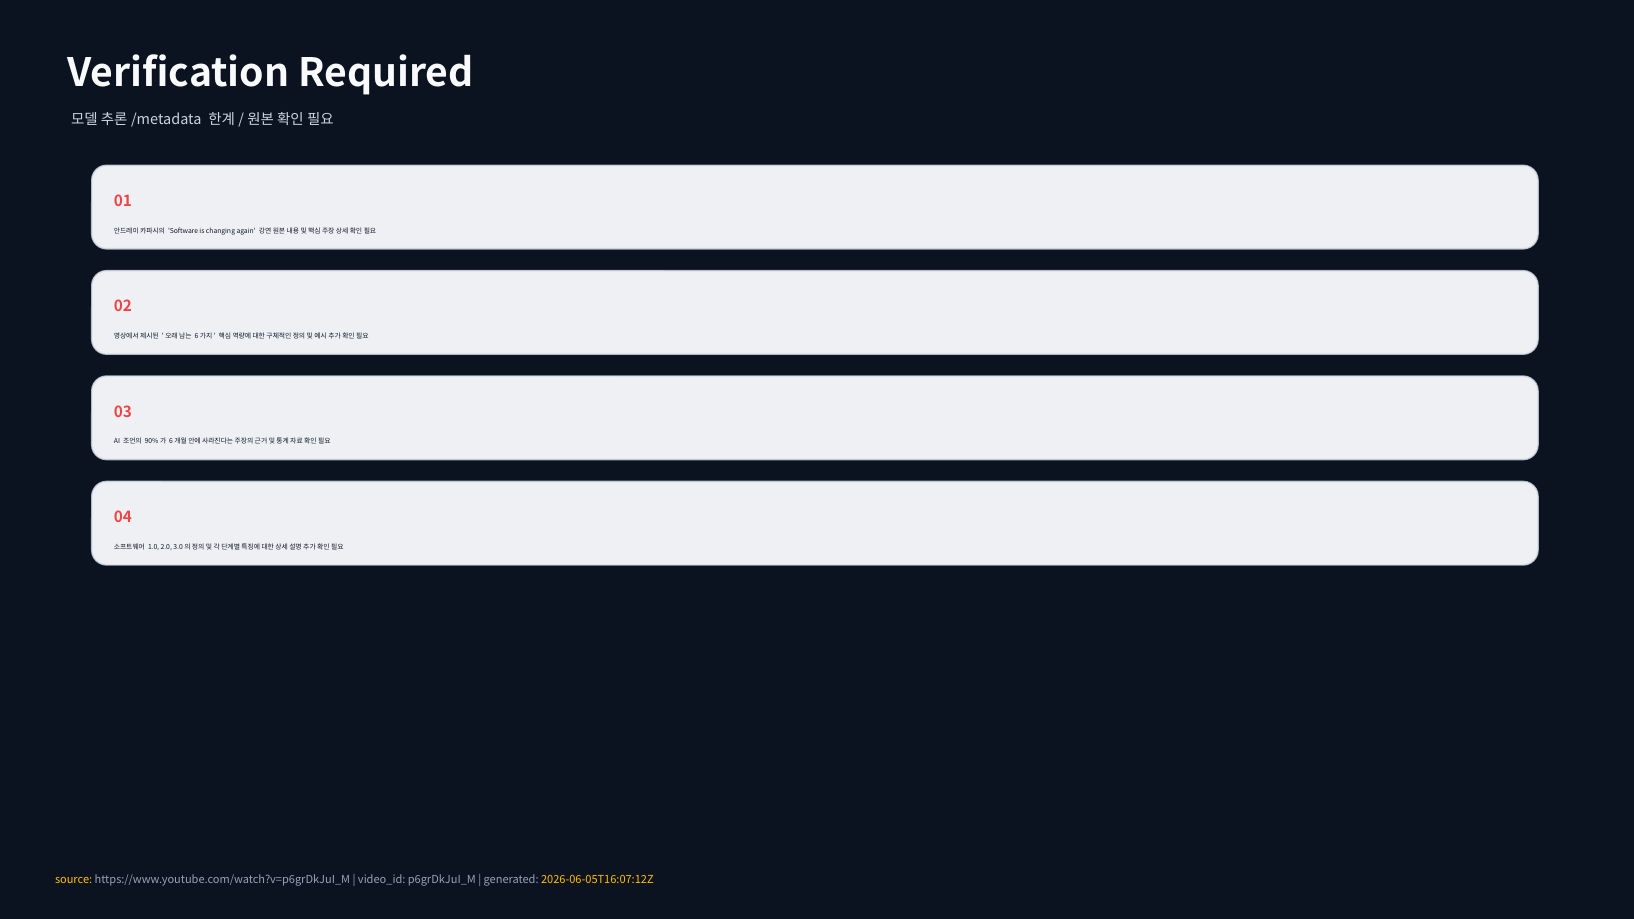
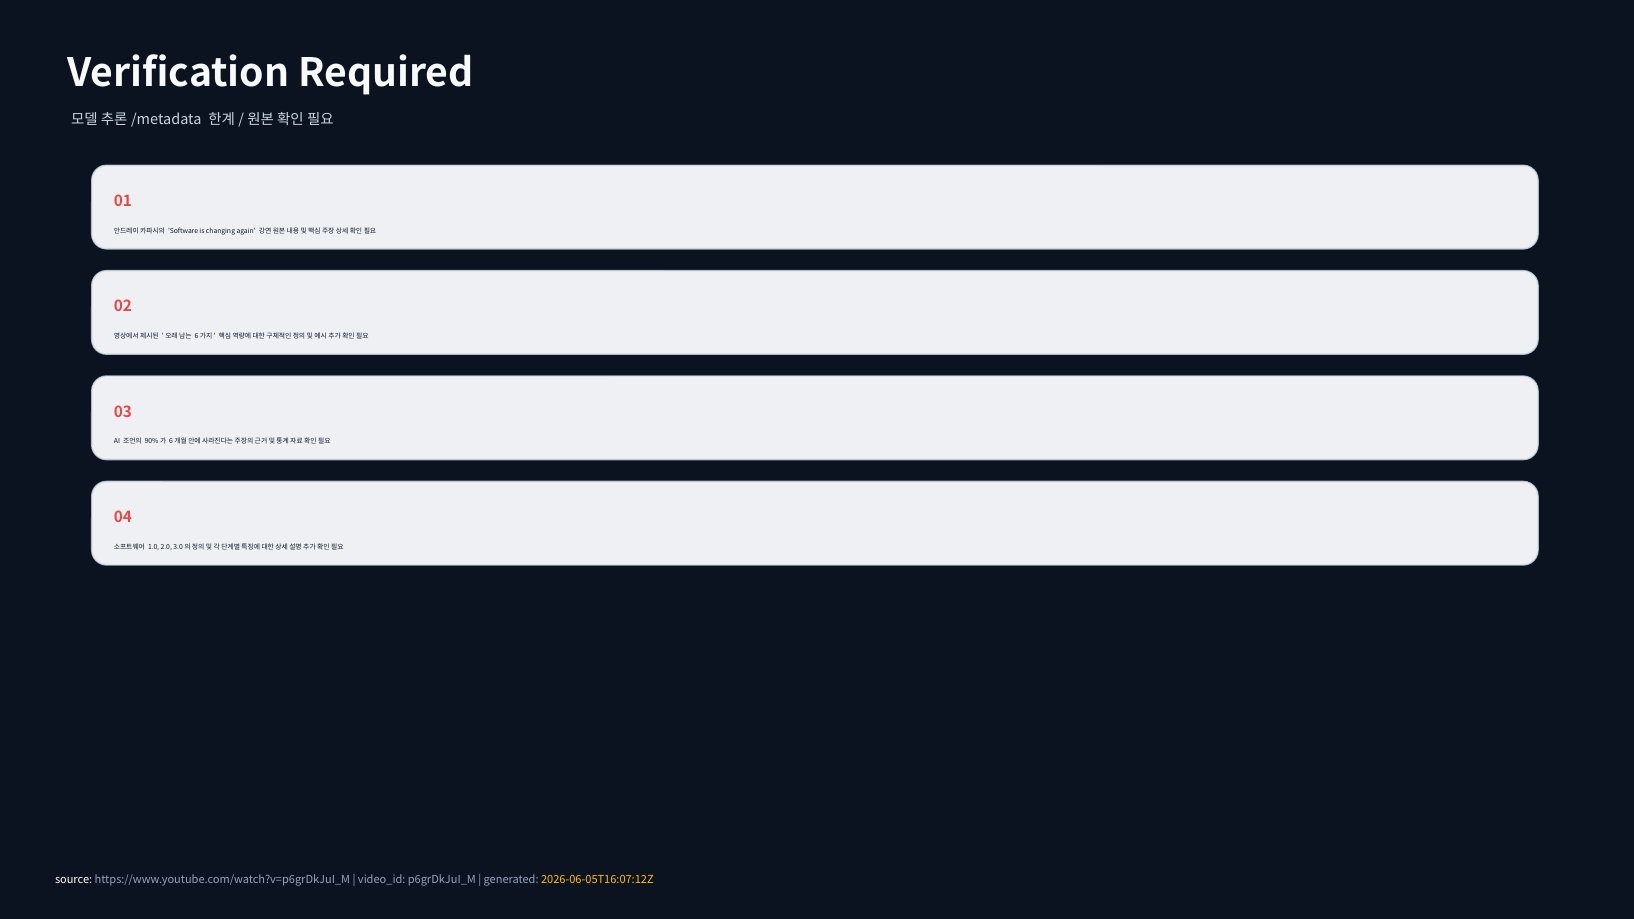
source colour: yellow -> white
